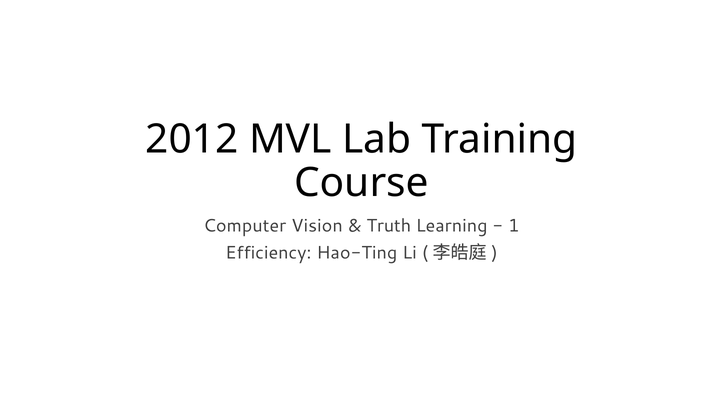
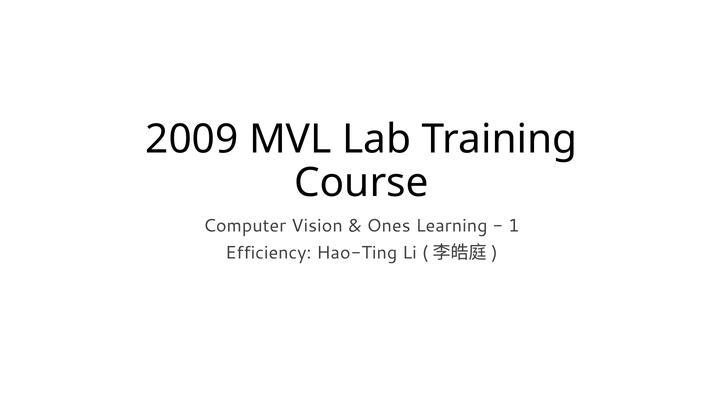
2012: 2012 -> 2009
Truth: Truth -> Ones
